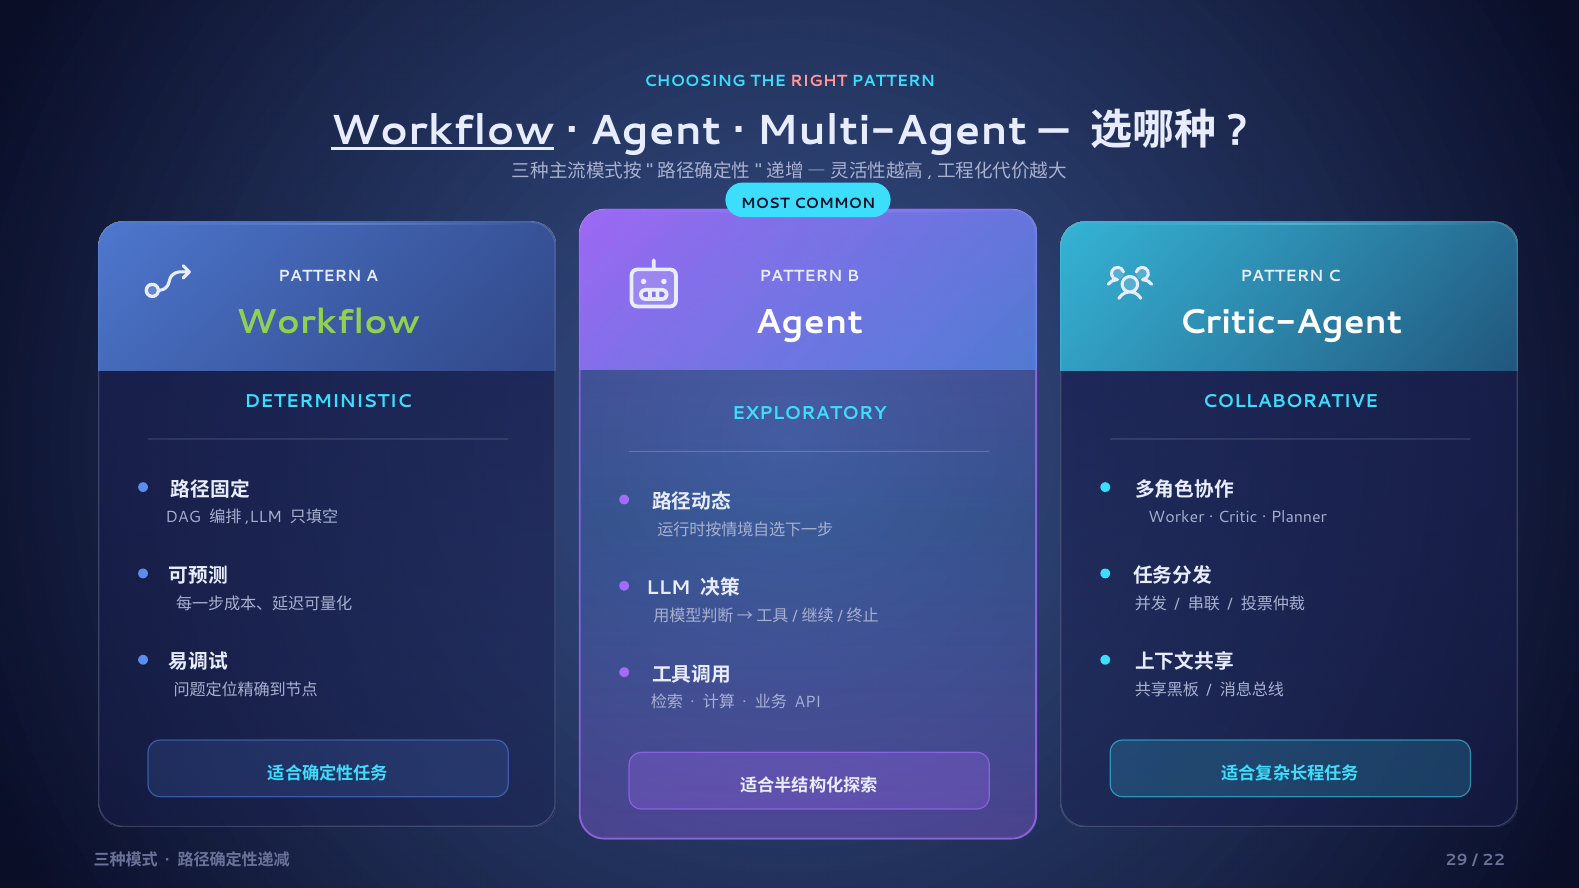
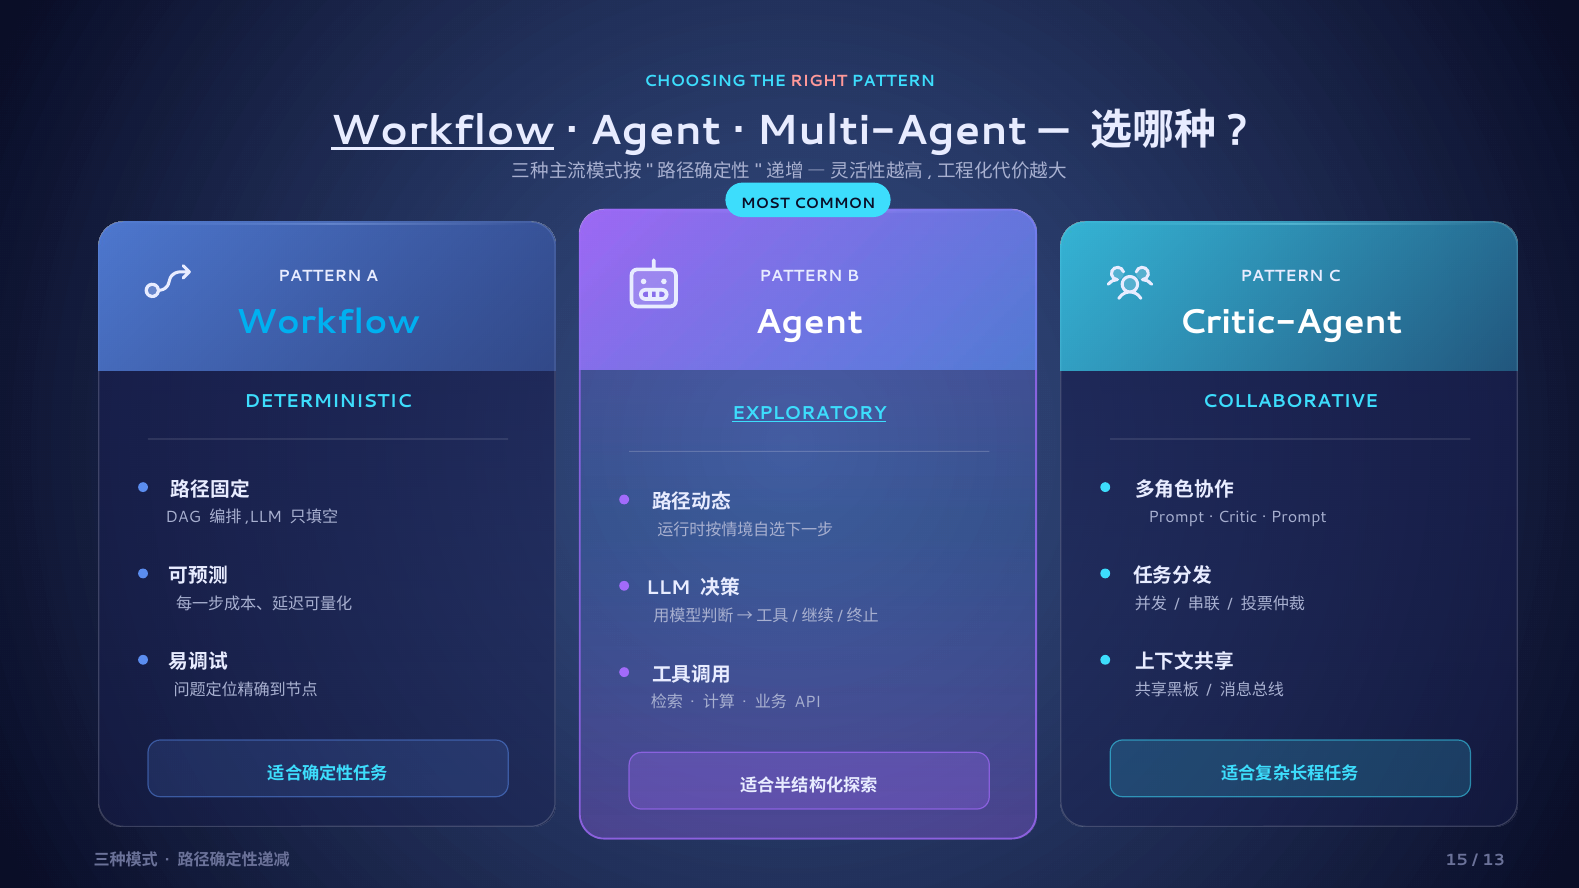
Workflow at (328, 322) colour: light green -> light blue
EXPLORATORY underline: none -> present
Worker at (1176, 518): Worker -> Prompt
Planner at (1299, 518): Planner -> Prompt
29: 29 -> 15
22: 22 -> 13
